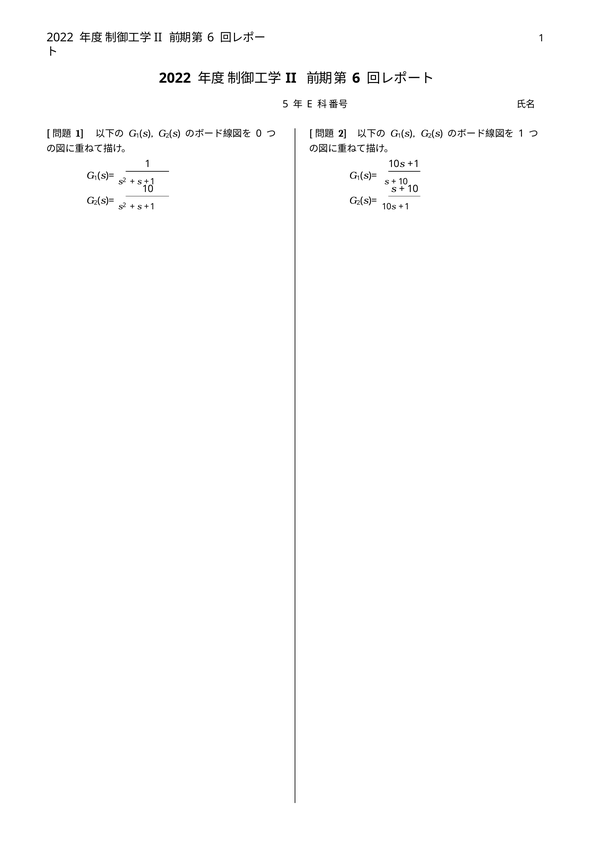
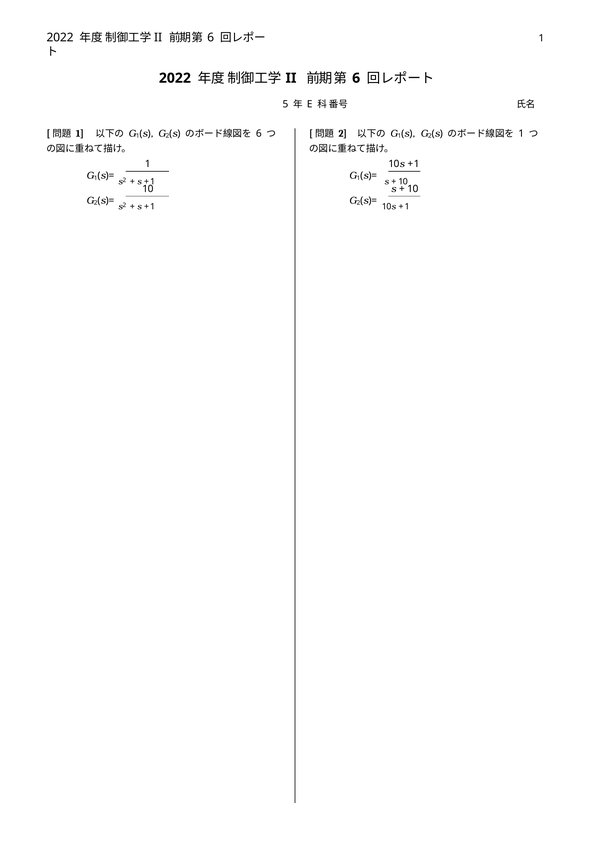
0 at (259, 133): 0 -> 6
